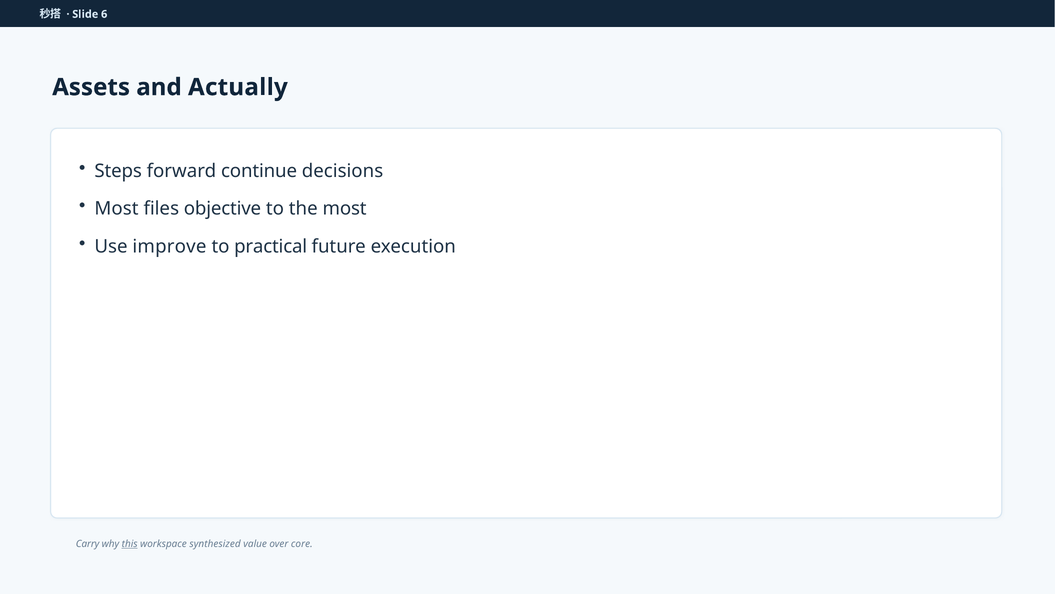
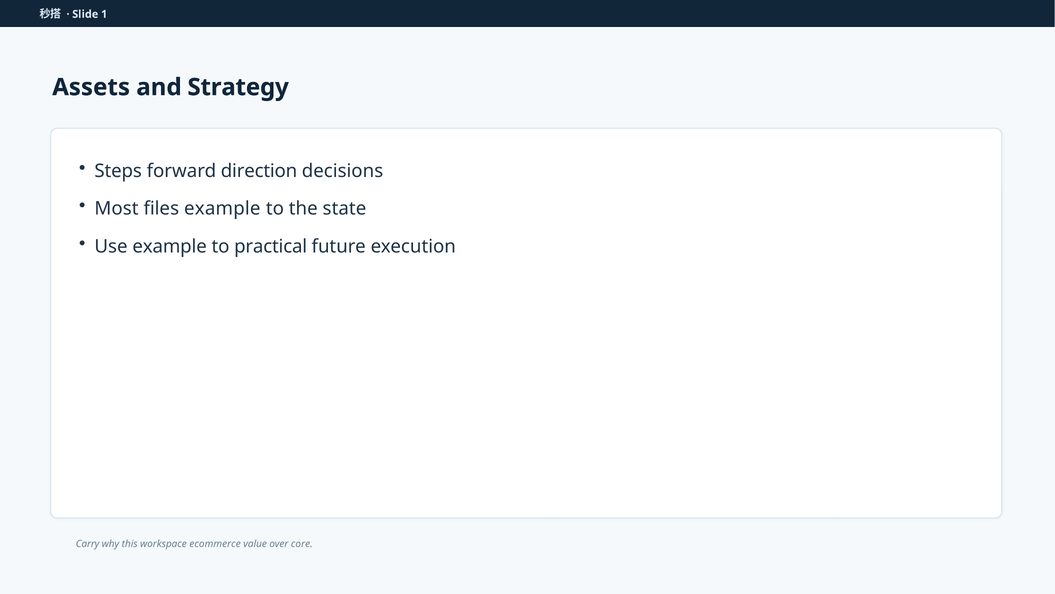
6: 6 -> 1
Actually: Actually -> Strategy
continue: continue -> direction
files objective: objective -> example
the most: most -> state
Use improve: improve -> example
this underline: present -> none
synthesized: synthesized -> ecommerce
